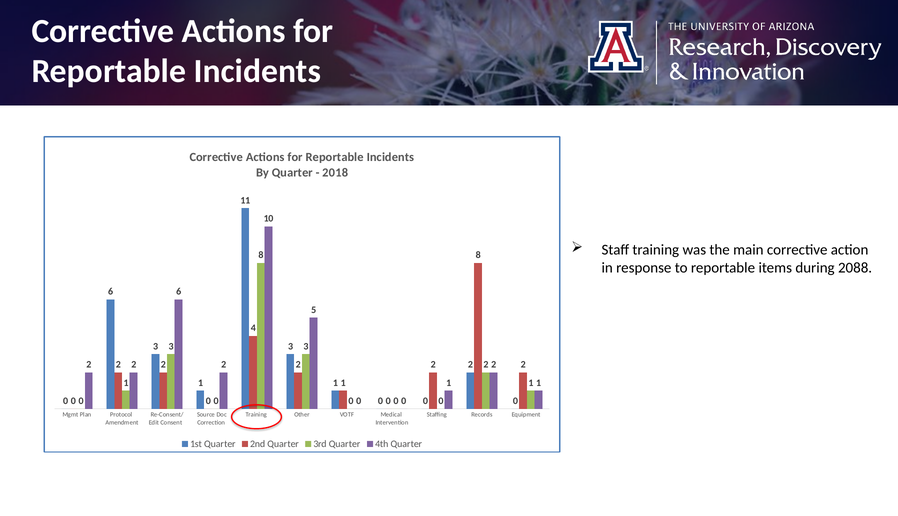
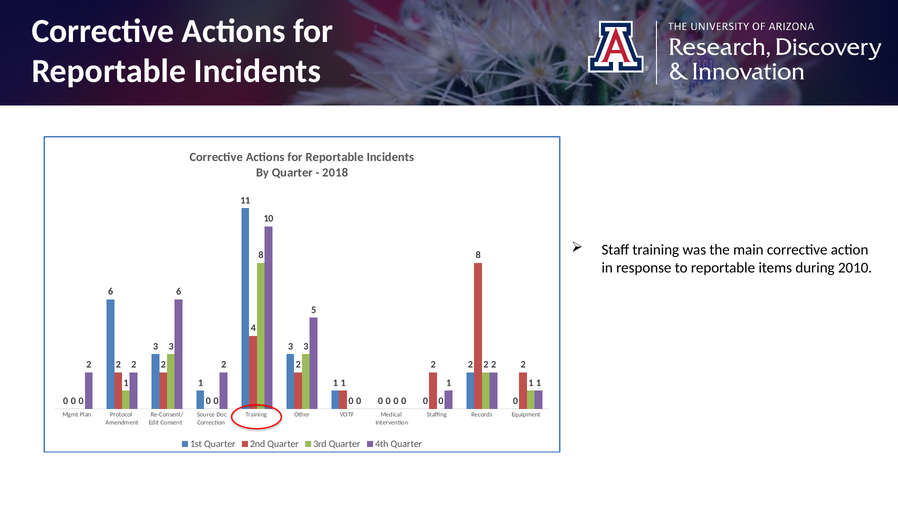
2088: 2088 -> 2010
